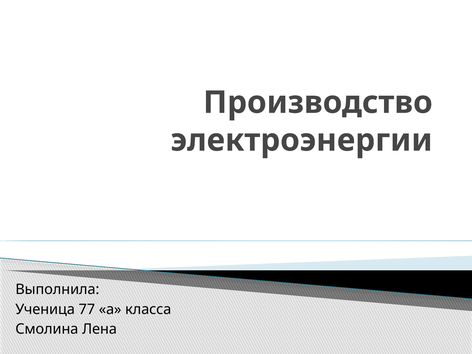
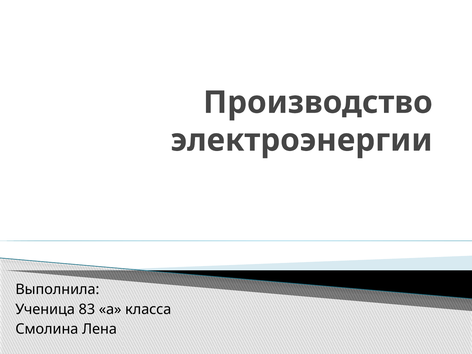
77: 77 -> 83
